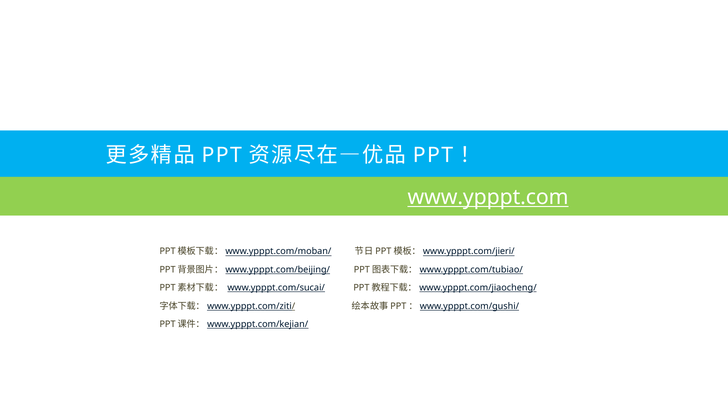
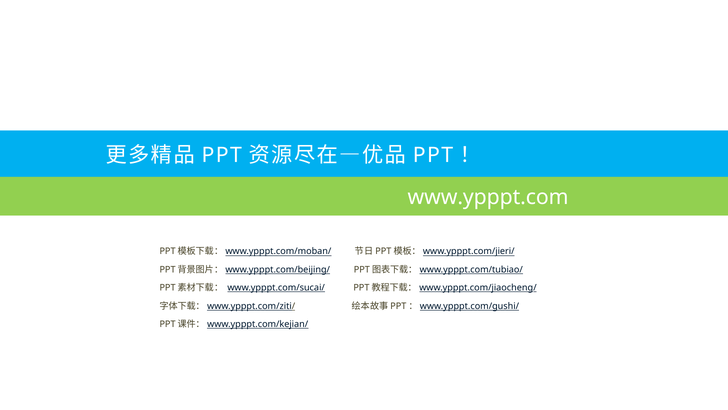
www.ypppt.com underline: present -> none
